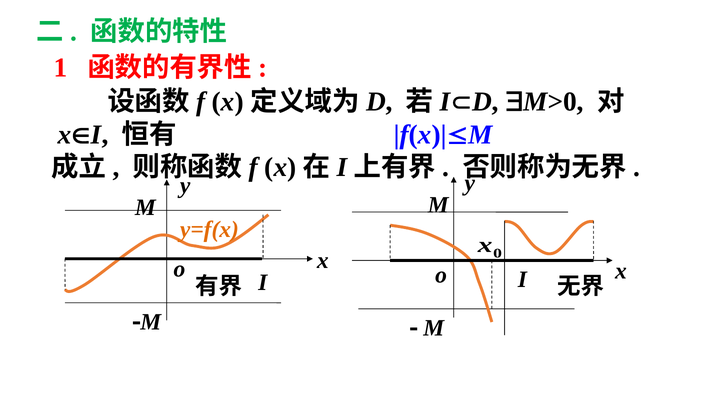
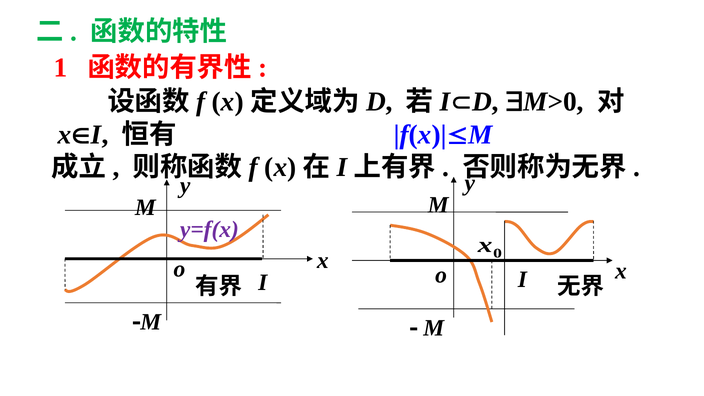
y=f(x colour: orange -> purple
